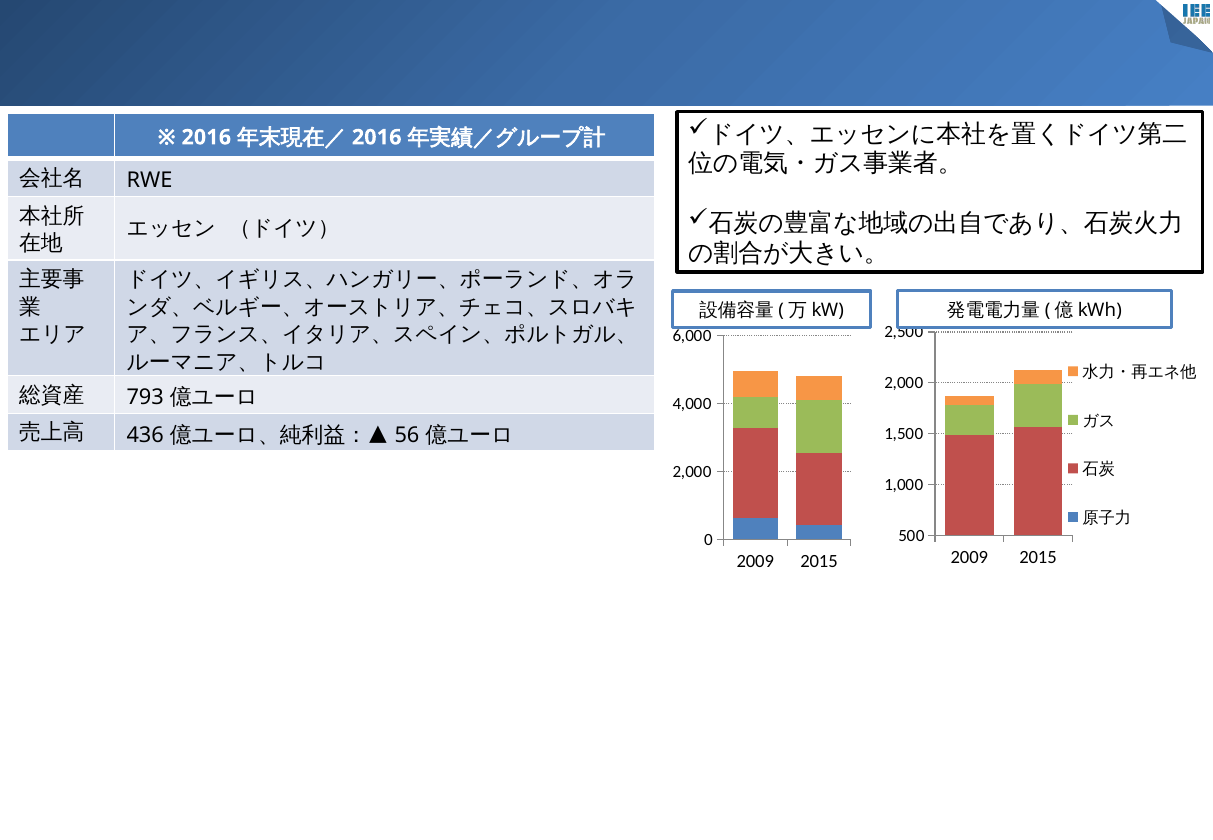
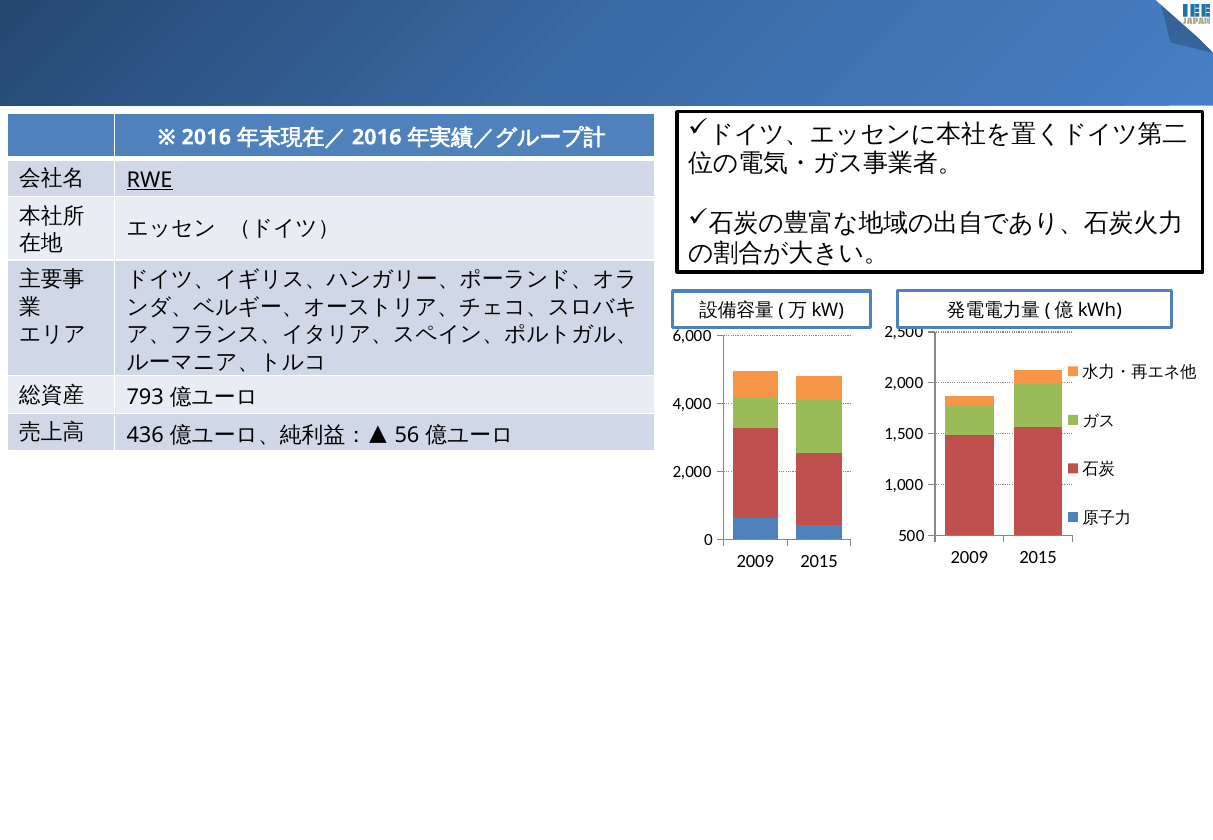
RWE underline: none -> present
